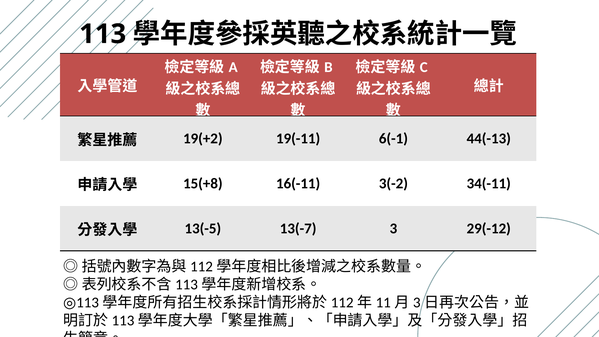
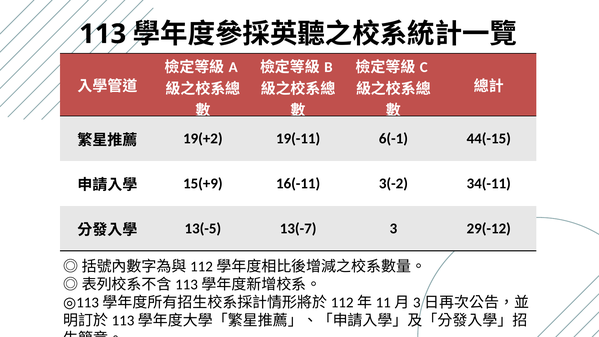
44(-13: 44(-13 -> 44(-15
15(+8: 15(+8 -> 15(+9
